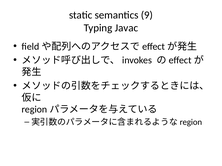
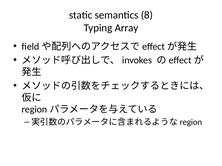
9: 9 -> 8
Javac: Javac -> Array
